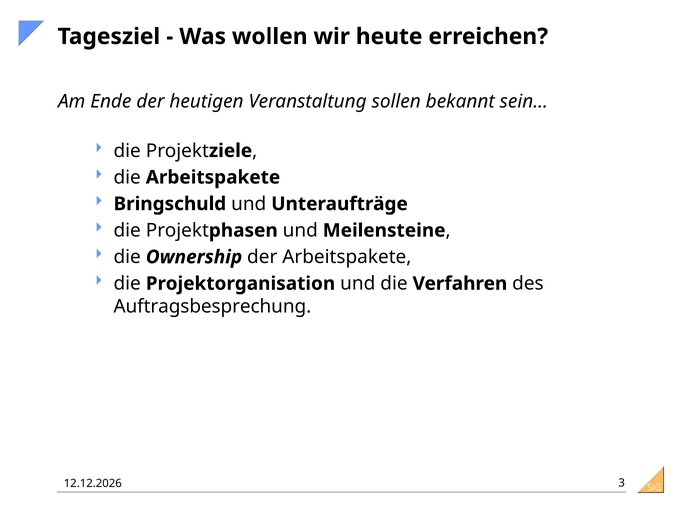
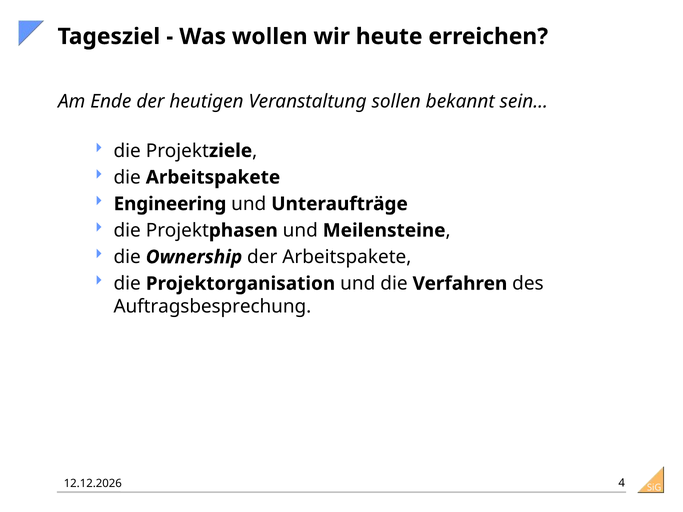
Bringschuld: Bringschuld -> Engineering
3: 3 -> 4
